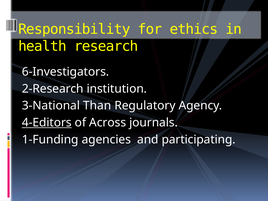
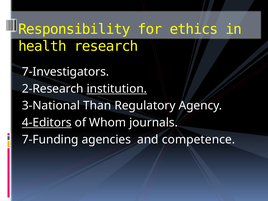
6-Investigators: 6-Investigators -> 7-Investigators
institution underline: none -> present
Across: Across -> Whom
1-Funding: 1-Funding -> 7-Funding
participating: participating -> competence
